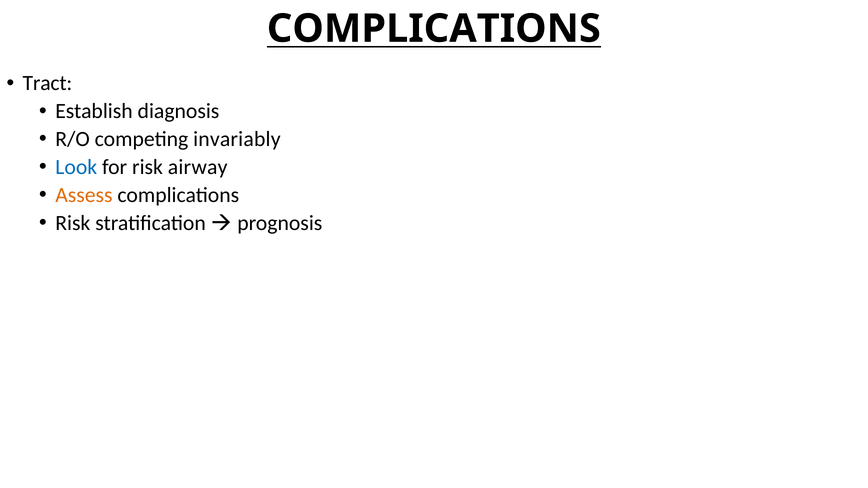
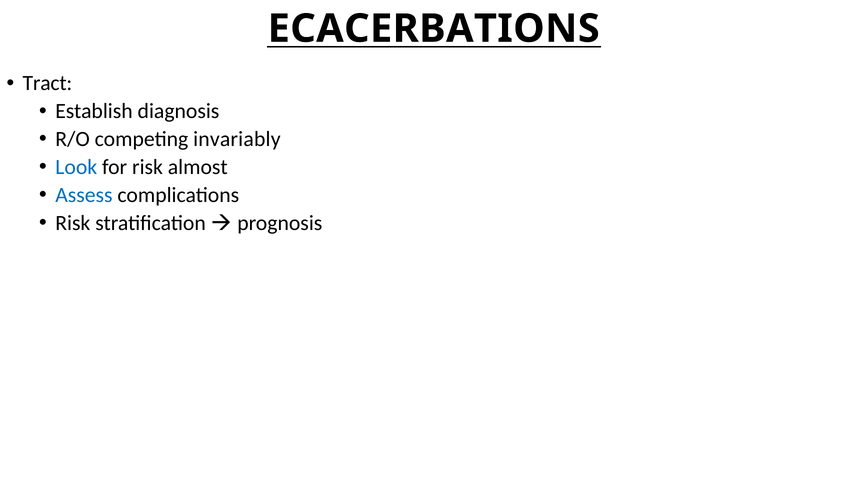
COMPLICATIONS at (434, 29): COMPLICATIONS -> ECACERBATIONS
airway: airway -> almost
Assess colour: orange -> blue
